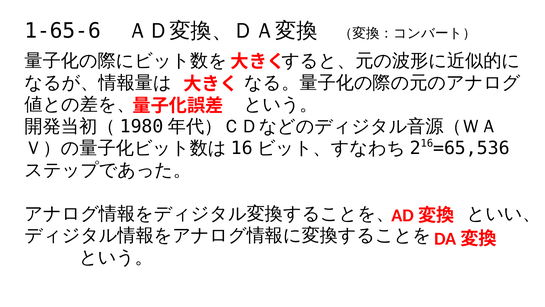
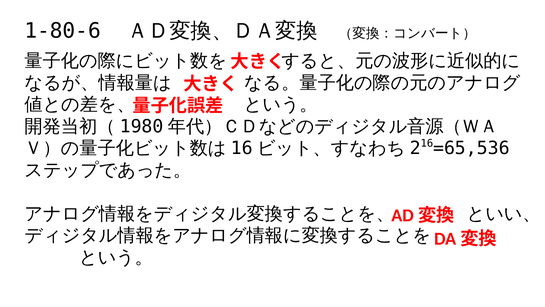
1-65-6: 1-65-6 -> 1-80-6
